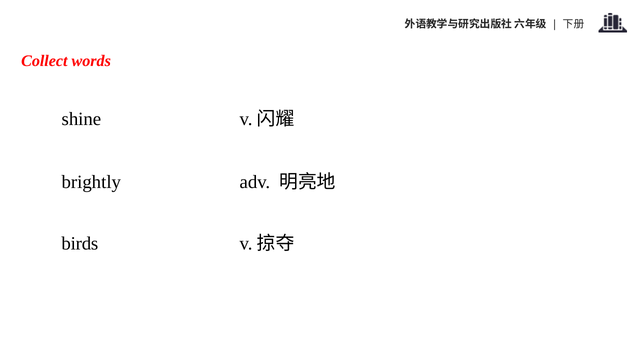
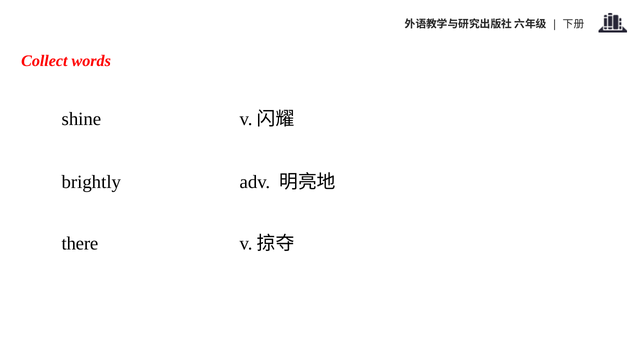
birds: birds -> there
